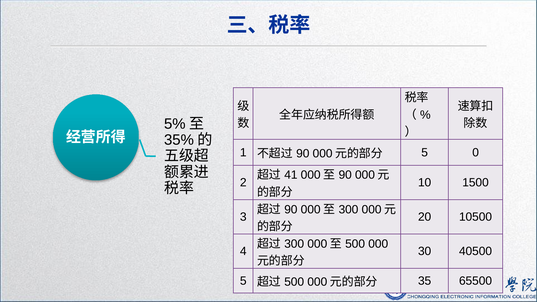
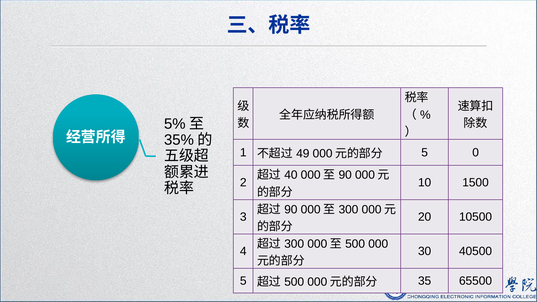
90 at (303, 154): 90 -> 49
41: 41 -> 40
